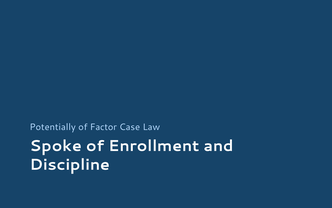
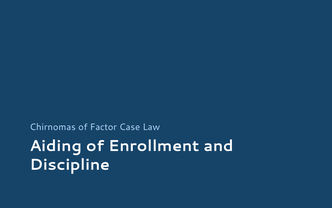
Potentially: Potentially -> Chirnomas
Spoke: Spoke -> Aiding
